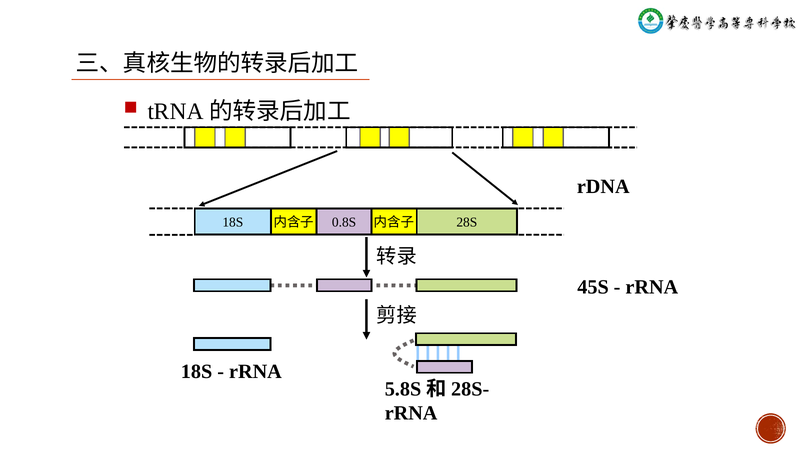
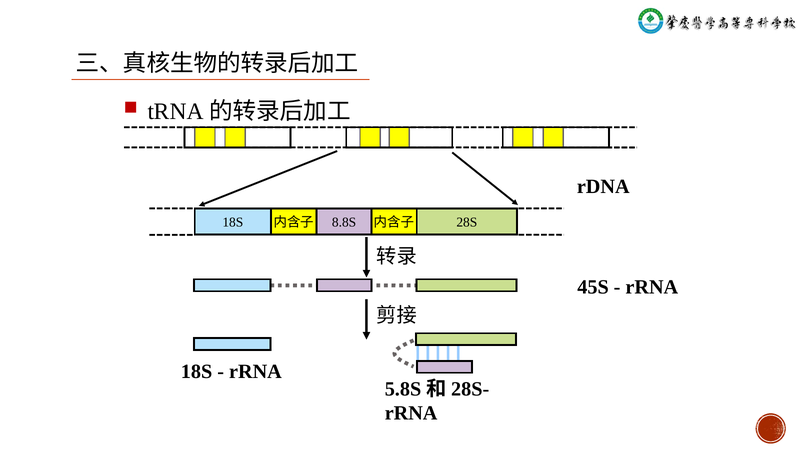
0.8S: 0.8S -> 8.8S
